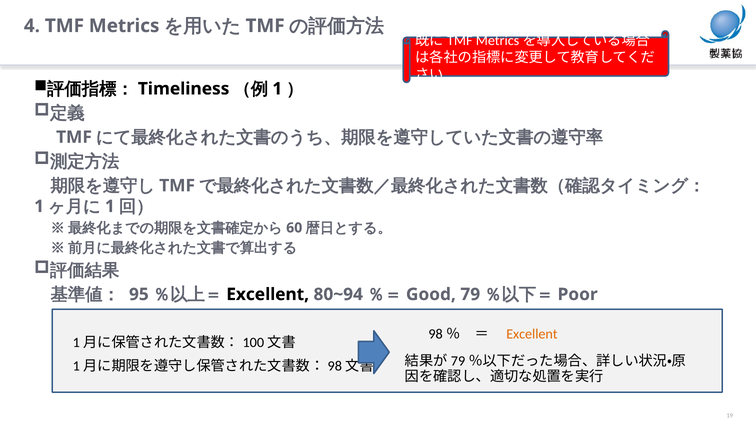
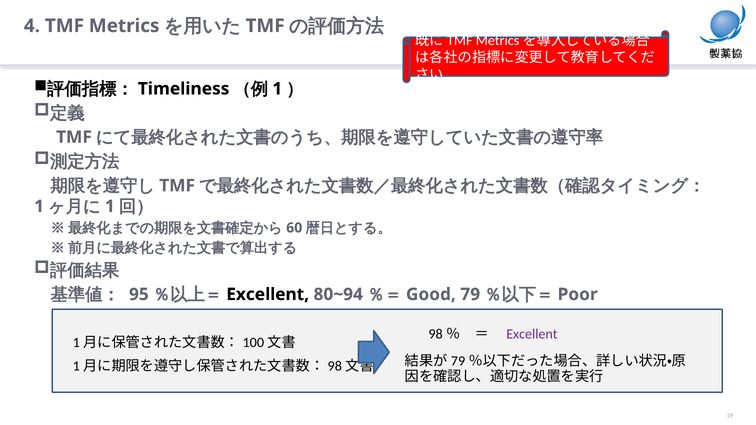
Excellent at (532, 334) colour: orange -> purple
